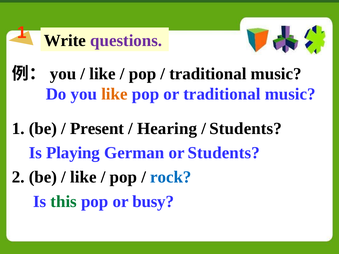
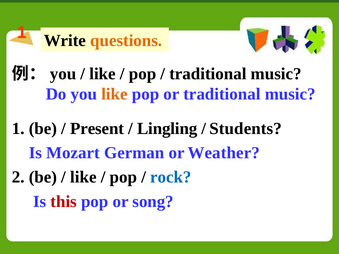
questions colour: purple -> orange
Hearing: Hearing -> Lingling
Playing: Playing -> Mozart
or Students: Students -> Weather
this colour: green -> red
busy: busy -> song
